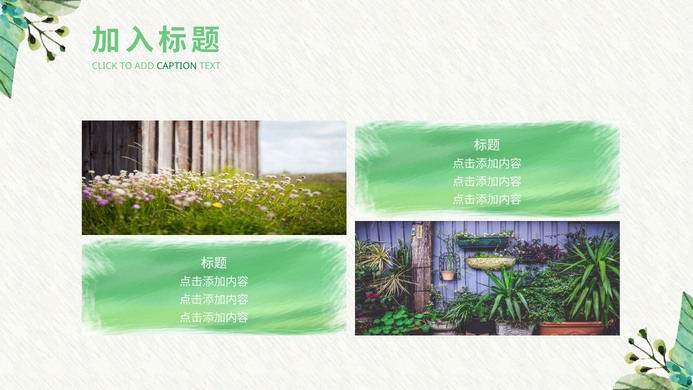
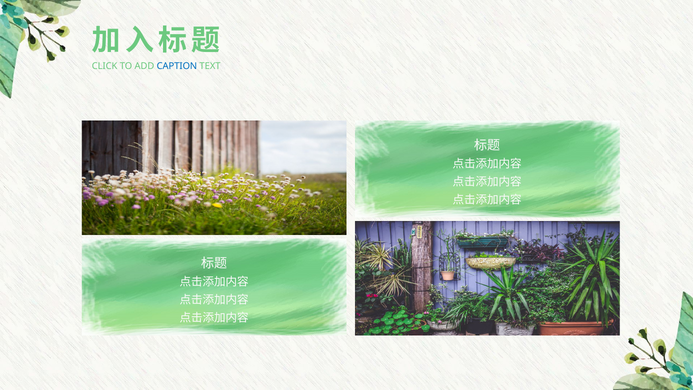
CAPTION colour: green -> blue
